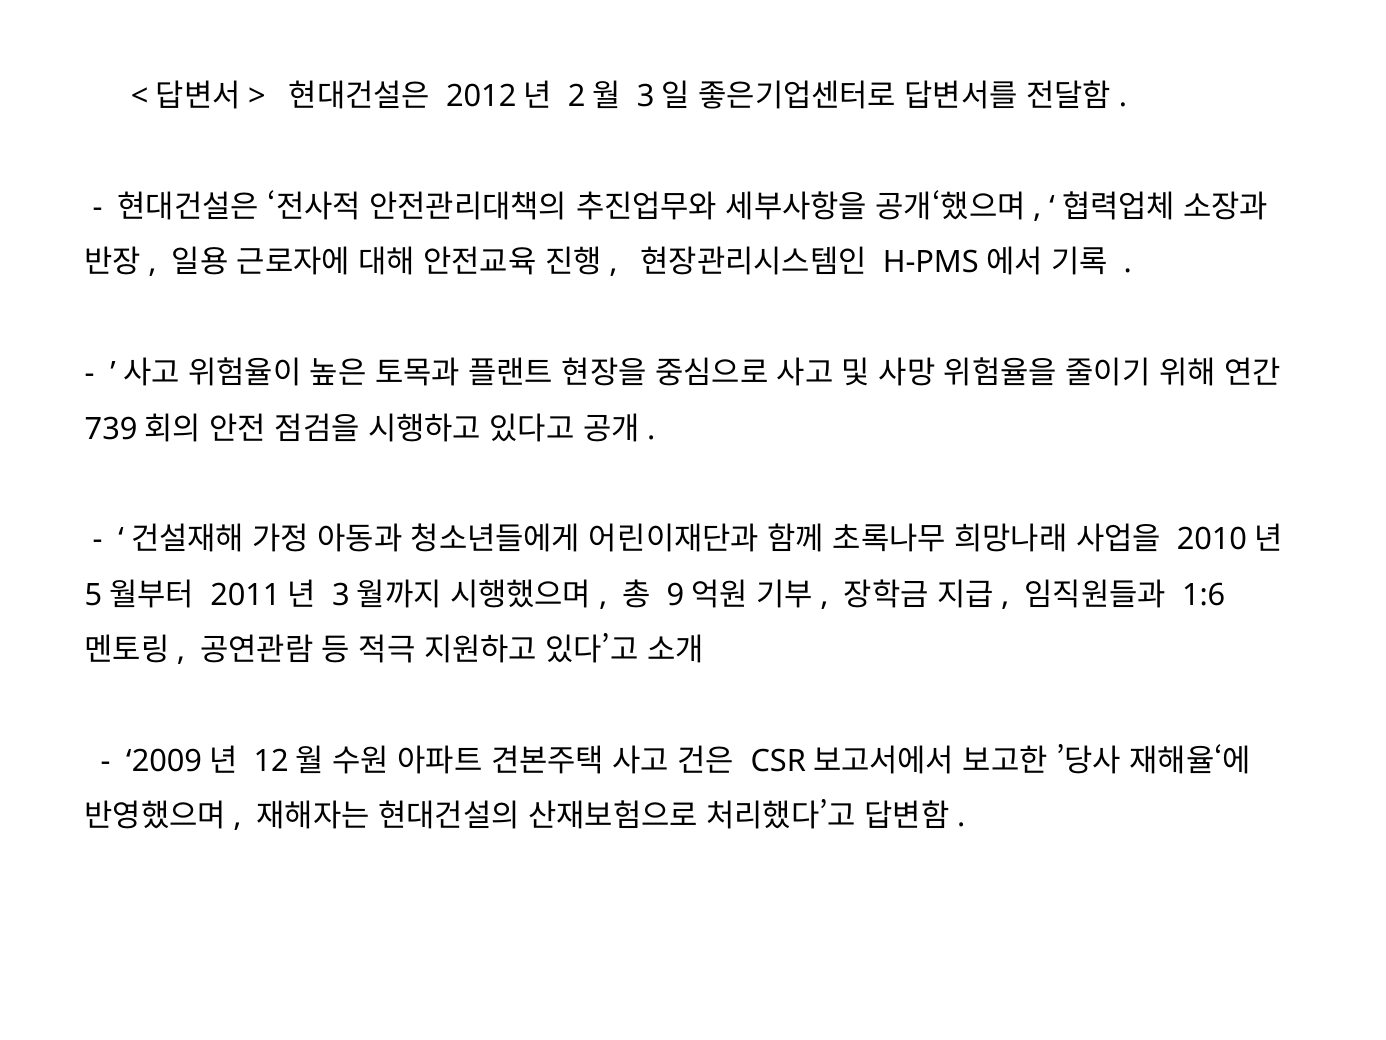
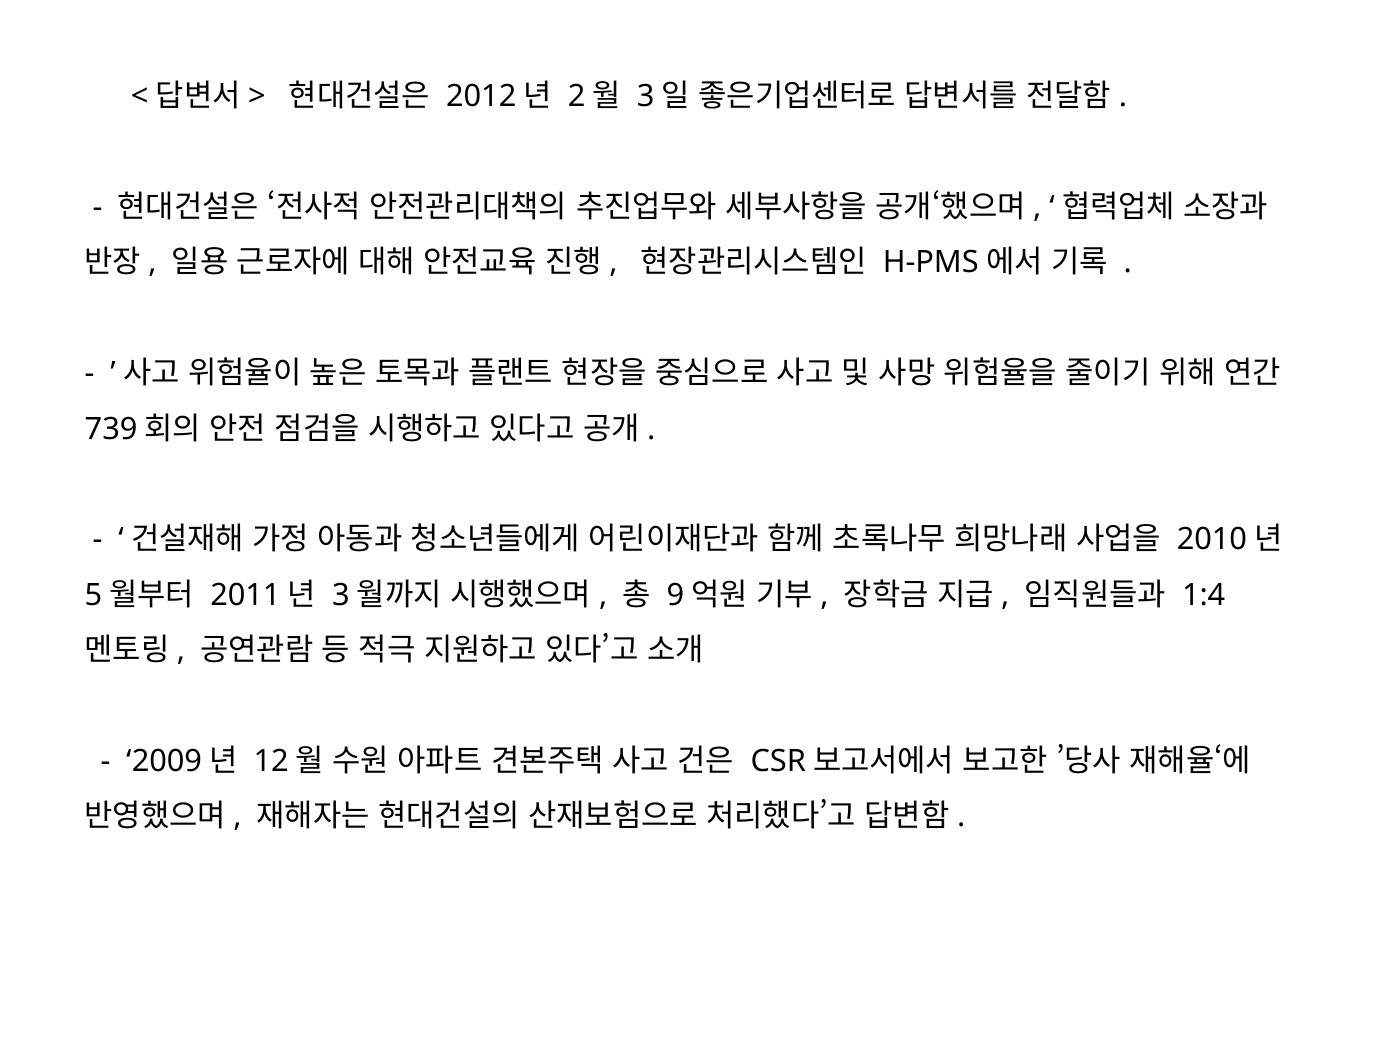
1:6: 1:6 -> 1:4
